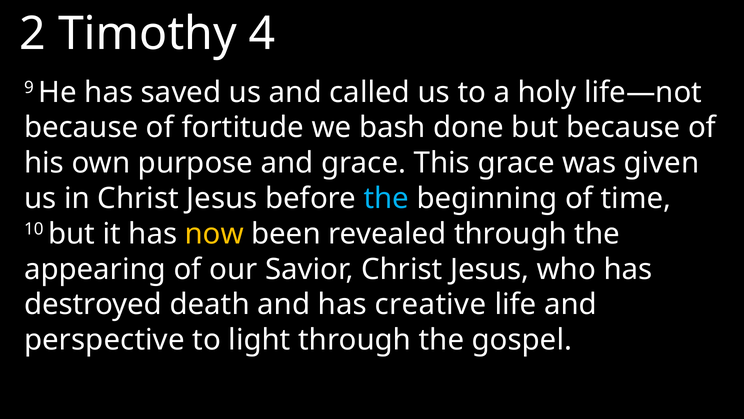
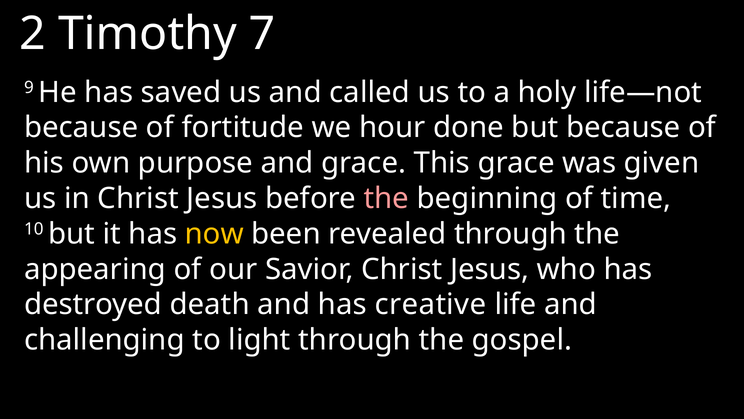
4: 4 -> 7
bash: bash -> hour
the at (386, 198) colour: light blue -> pink
perspective: perspective -> challenging
